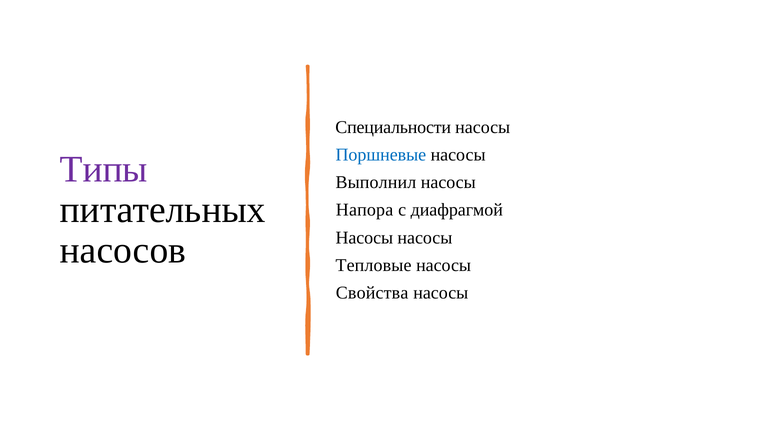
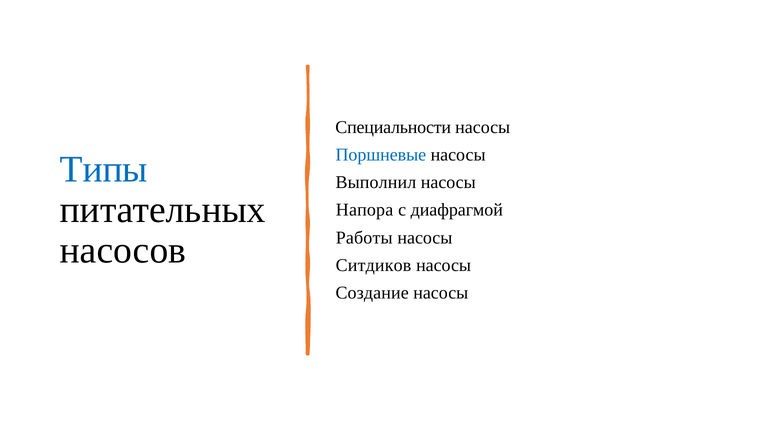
Типы colour: purple -> blue
Насосы at (364, 238): Насосы -> Работы
Тепловые: Тепловые -> Ситдиков
Свойства: Свойства -> Создание
